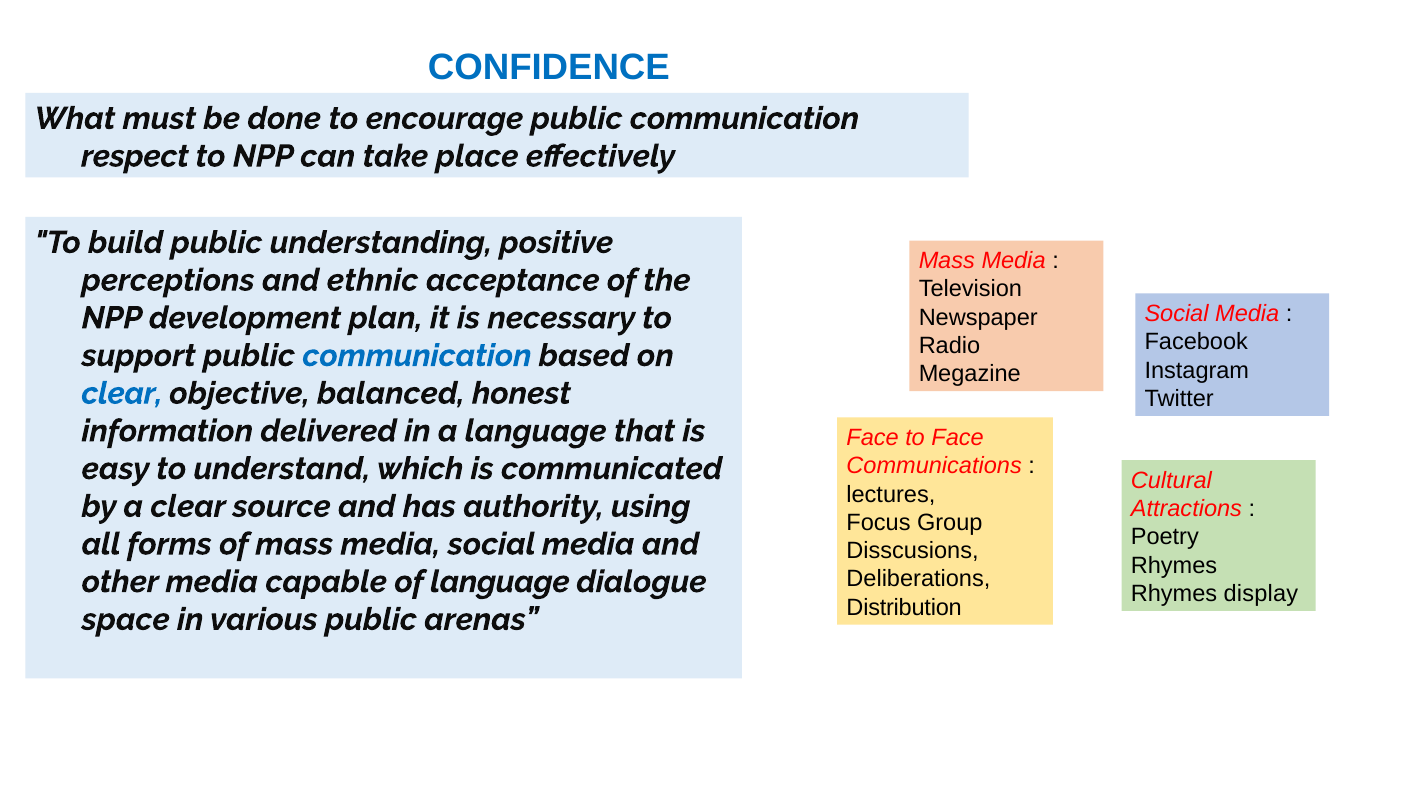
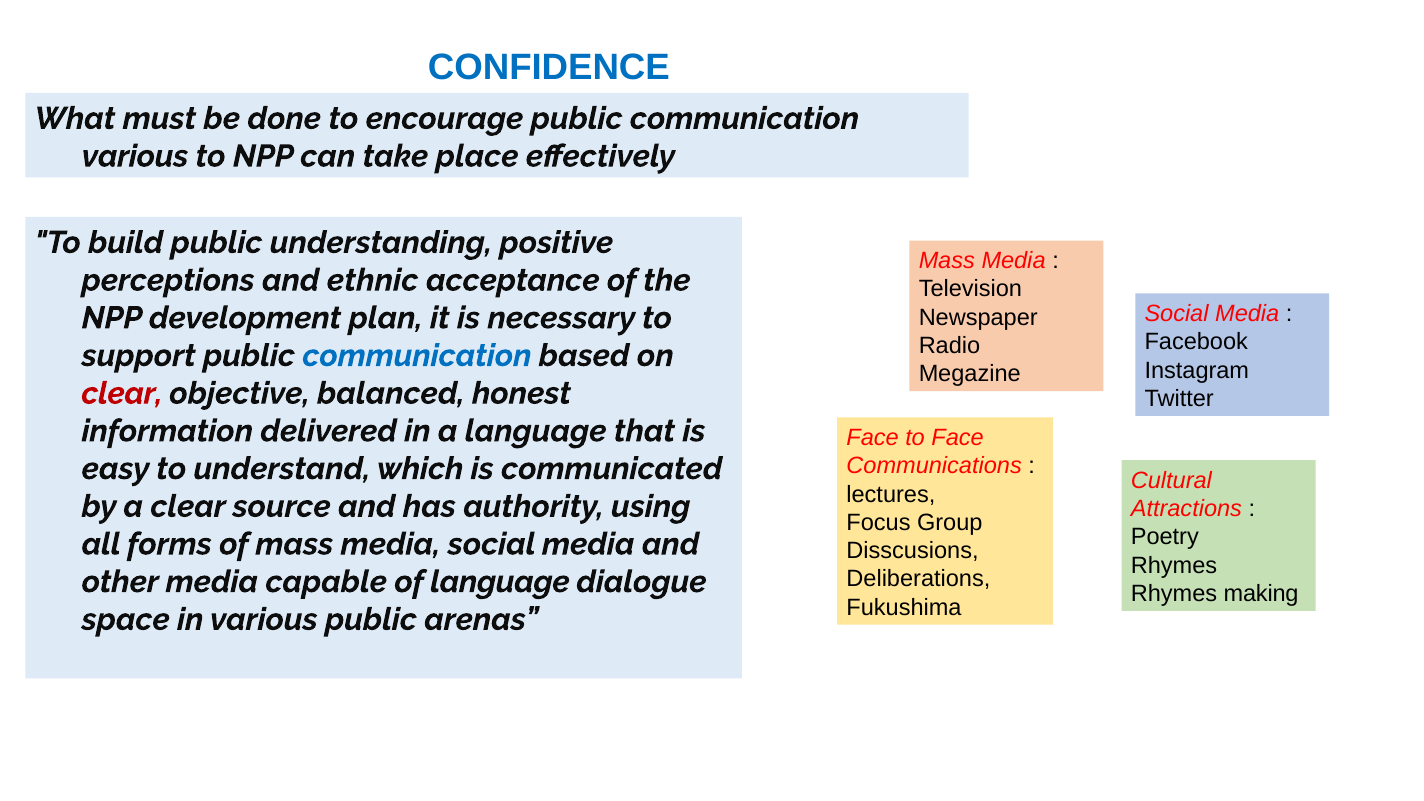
respect at (135, 156): respect -> various
clear at (122, 393) colour: blue -> red
display: display -> making
Distribution: Distribution -> Fukushima
